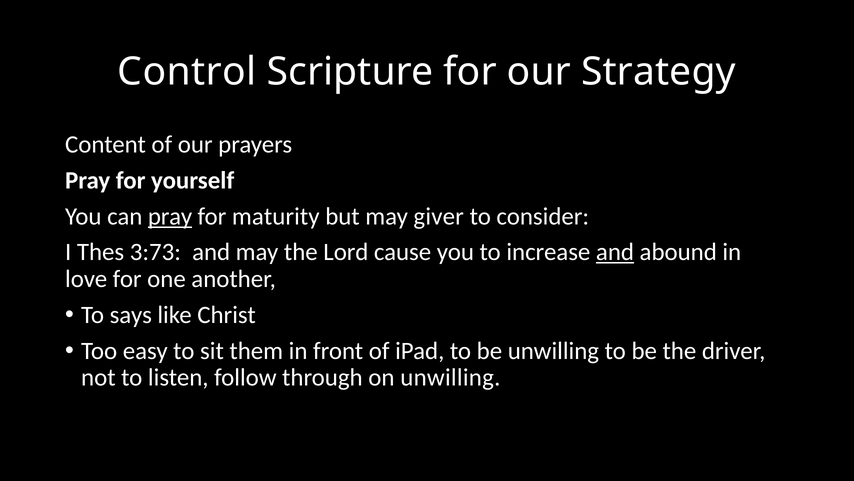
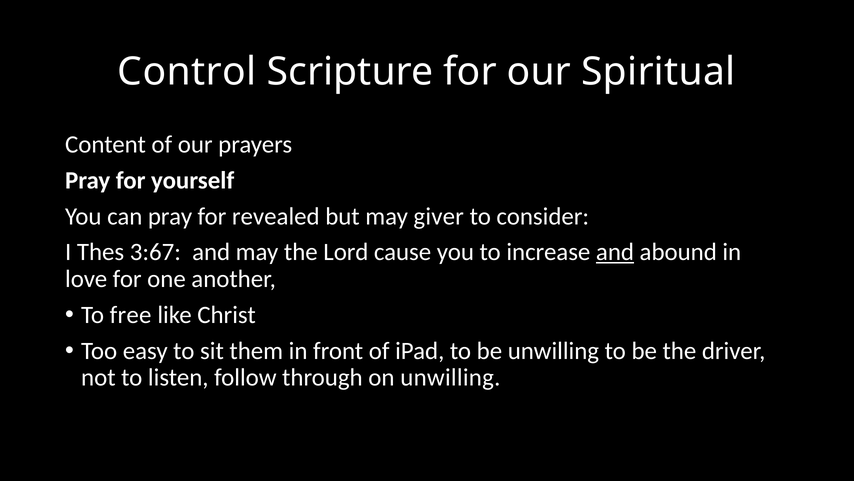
Strategy: Strategy -> Spiritual
pray at (170, 216) underline: present -> none
maturity: maturity -> revealed
3:73: 3:73 -> 3:67
says: says -> free
